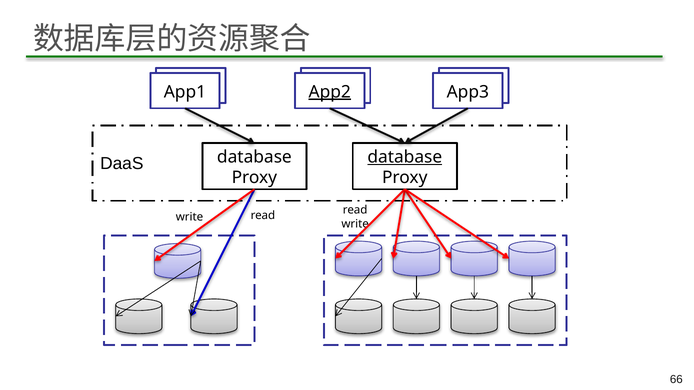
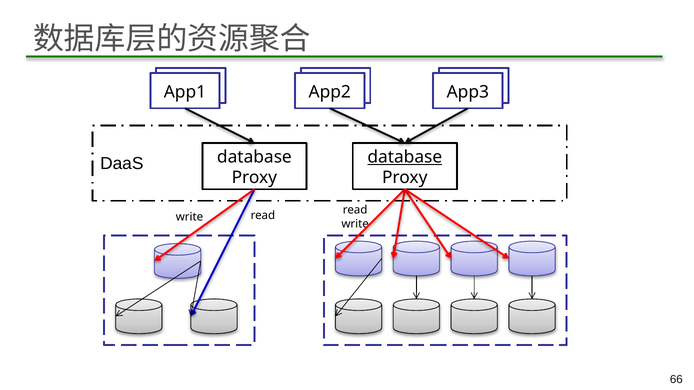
App2 underline: present -> none
